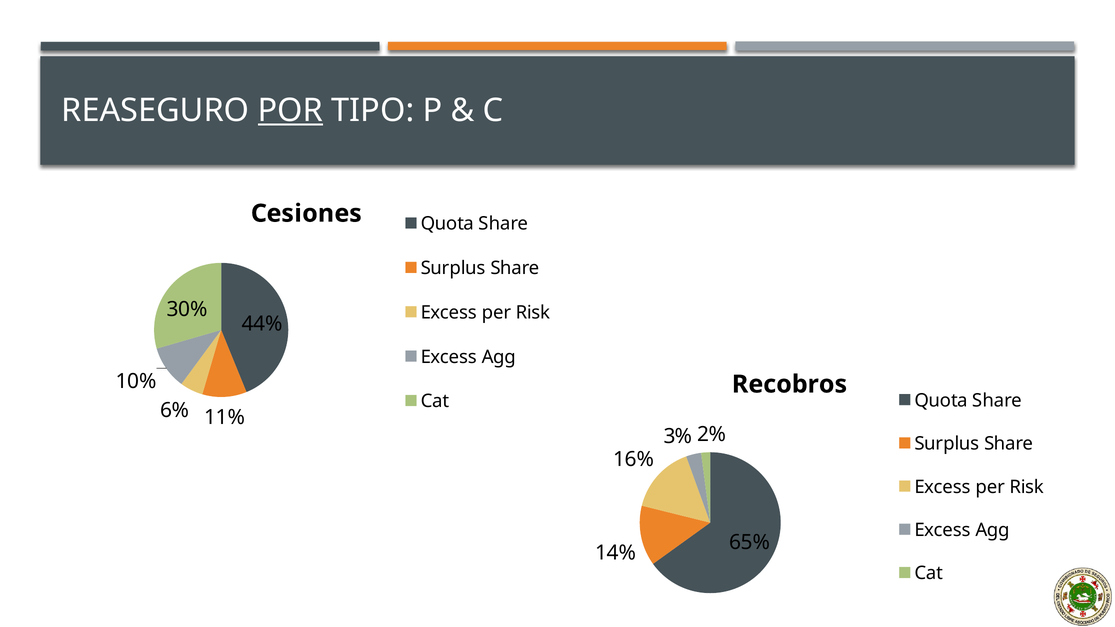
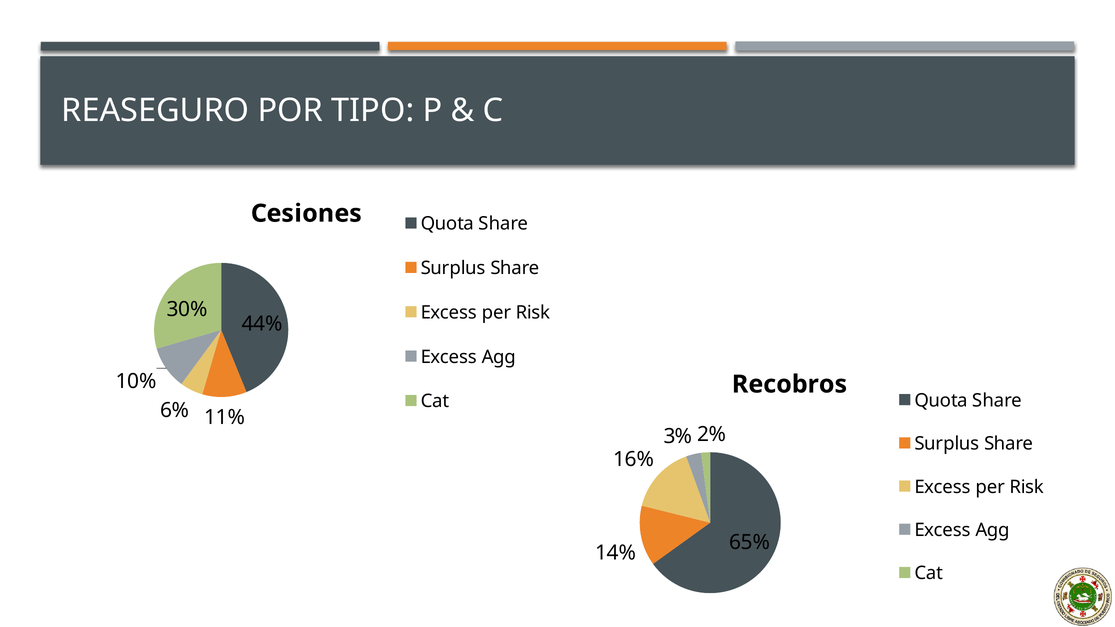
POR underline: present -> none
